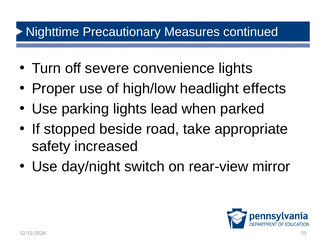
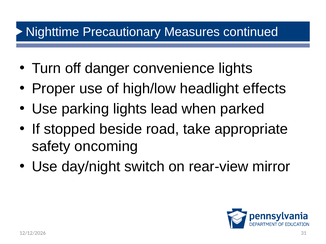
severe: severe -> danger
increased: increased -> oncoming
